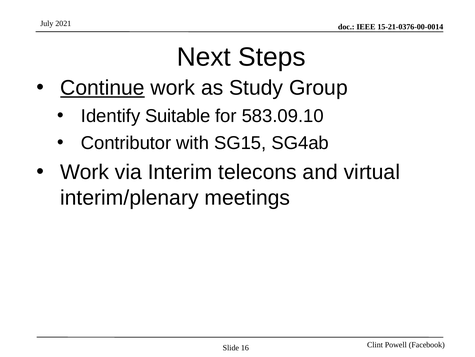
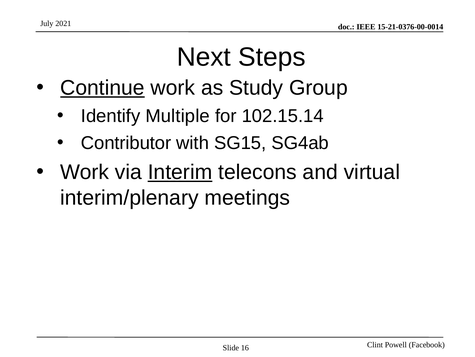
Suitable: Suitable -> Multiple
583.09.10: 583.09.10 -> 102.15.14
Interim underline: none -> present
